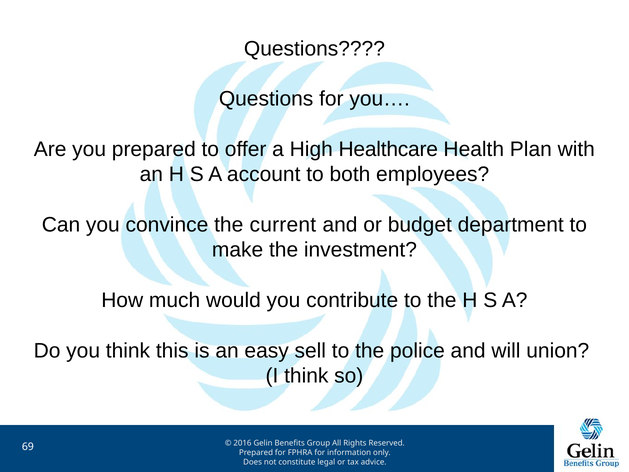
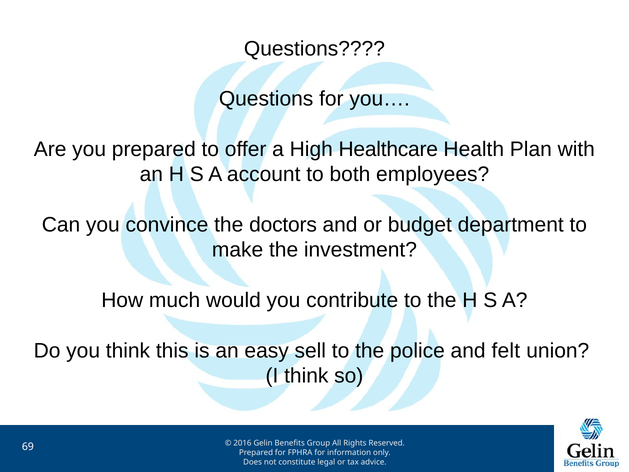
current: current -> doctors
will: will -> felt
